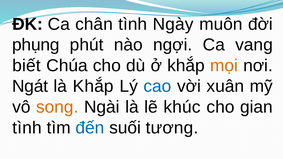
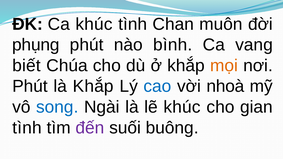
Ca chân: chân -> khúc
Ngày: Ngày -> Chan
ngợi: ngợi -> bình
Ngát at (30, 86): Ngát -> Phút
xuân: xuân -> nhoà
song colour: orange -> blue
đến colour: blue -> purple
tương: tương -> buông
